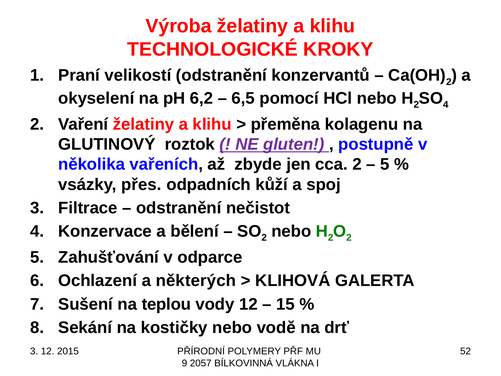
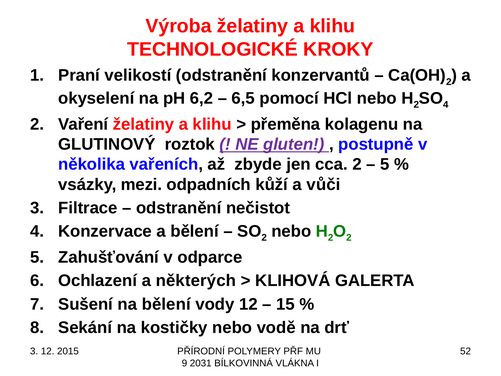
přes: přes -> mezi
spoj: spoj -> vůči
na teplou: teplou -> bělení
2057: 2057 -> 2031
